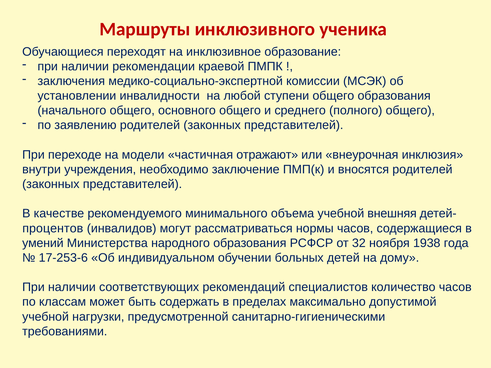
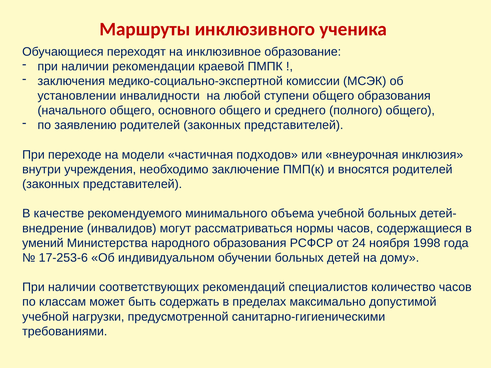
отражают: отражают -> подходов
учебной внешняя: внешняя -> больных
процентов: процентов -> внедрение
32: 32 -> 24
1938: 1938 -> 1998
